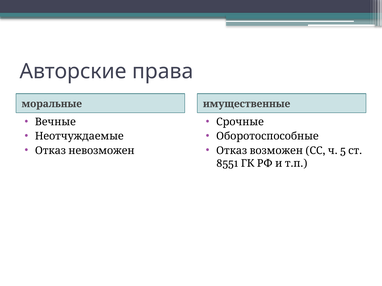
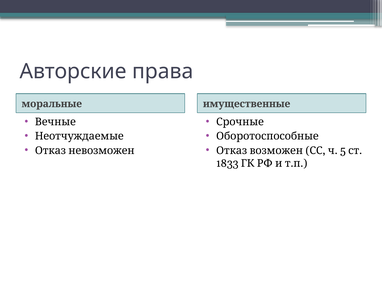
8551: 8551 -> 1833
